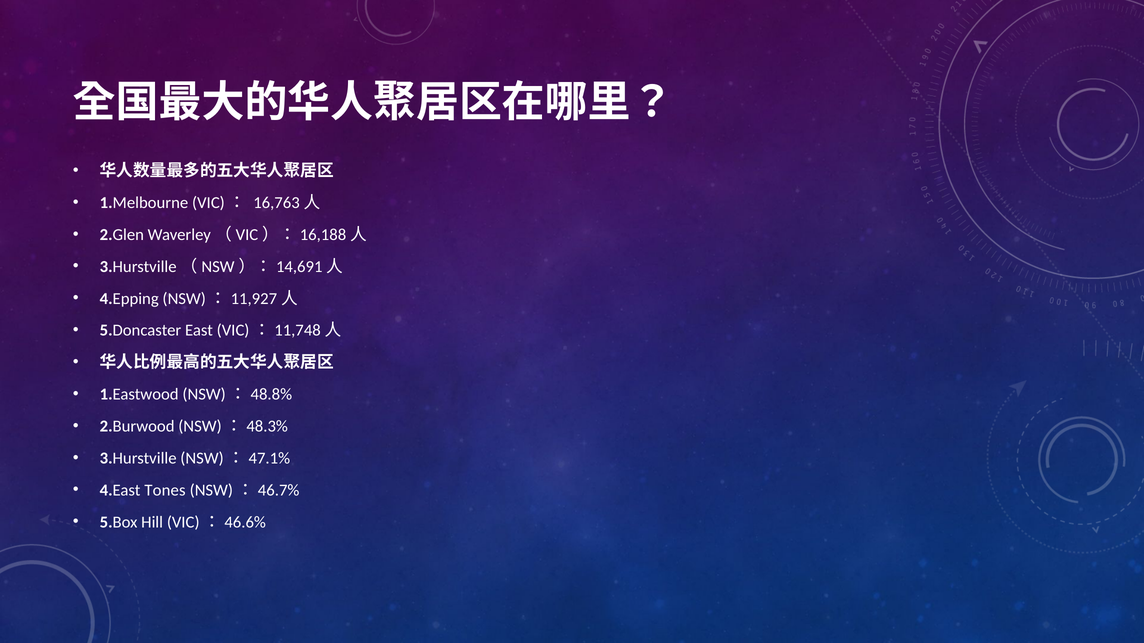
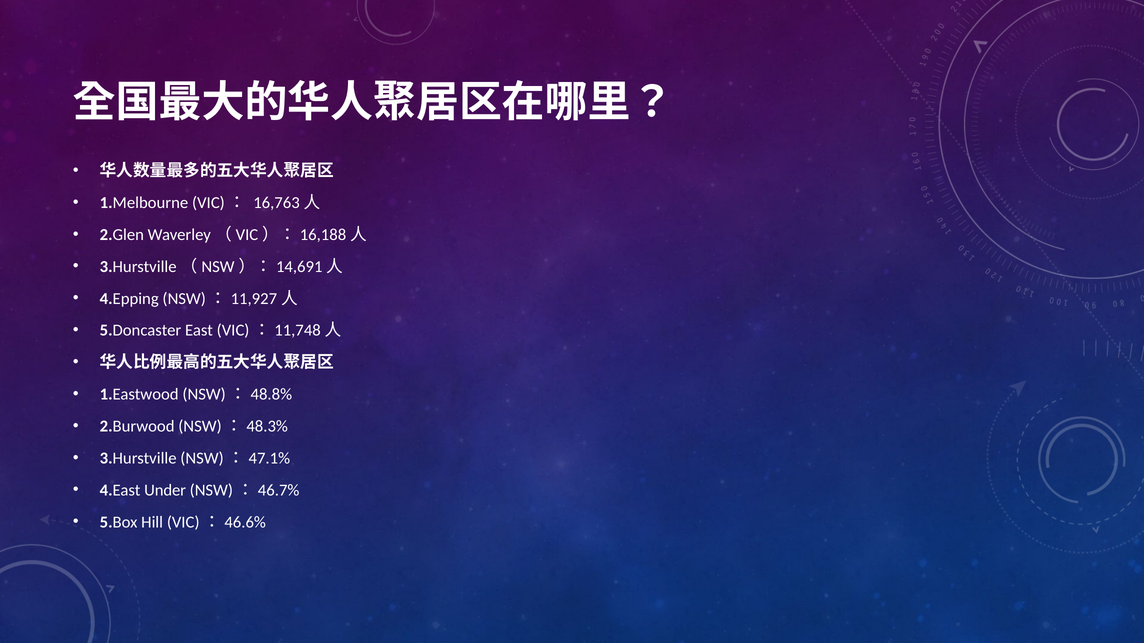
Tones: Tones -> Under
